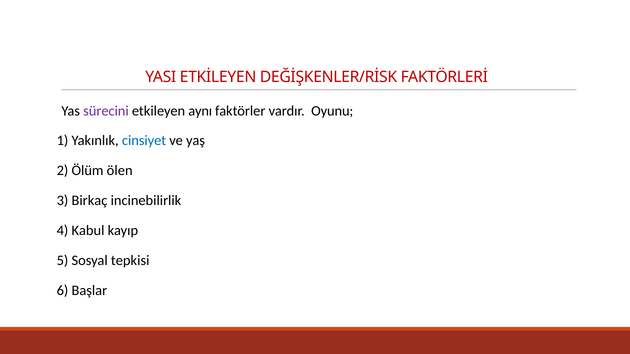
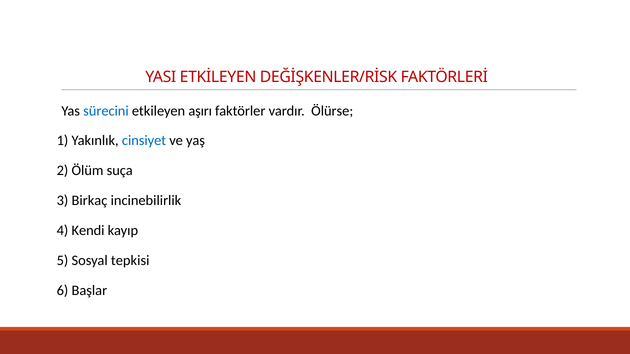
sürecini colour: purple -> blue
aynı: aynı -> aşırı
Oyunu: Oyunu -> Ölürse
ölen: ölen -> suça
Kabul: Kabul -> Kendi
